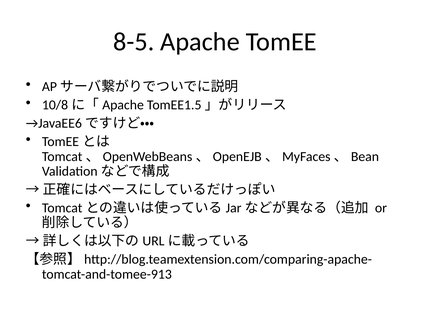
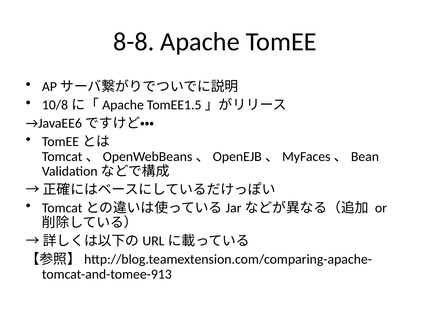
8-5: 8-5 -> 8-8
